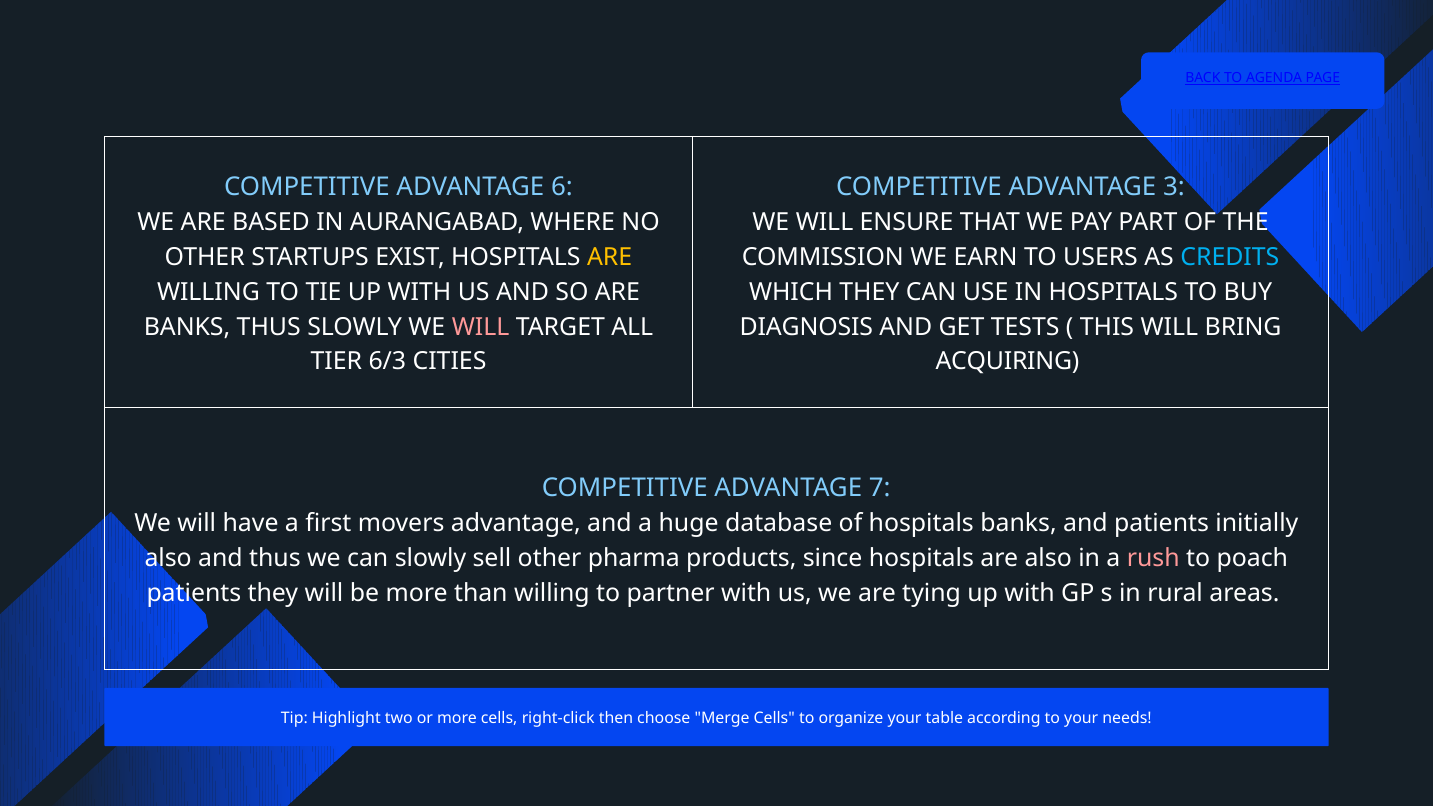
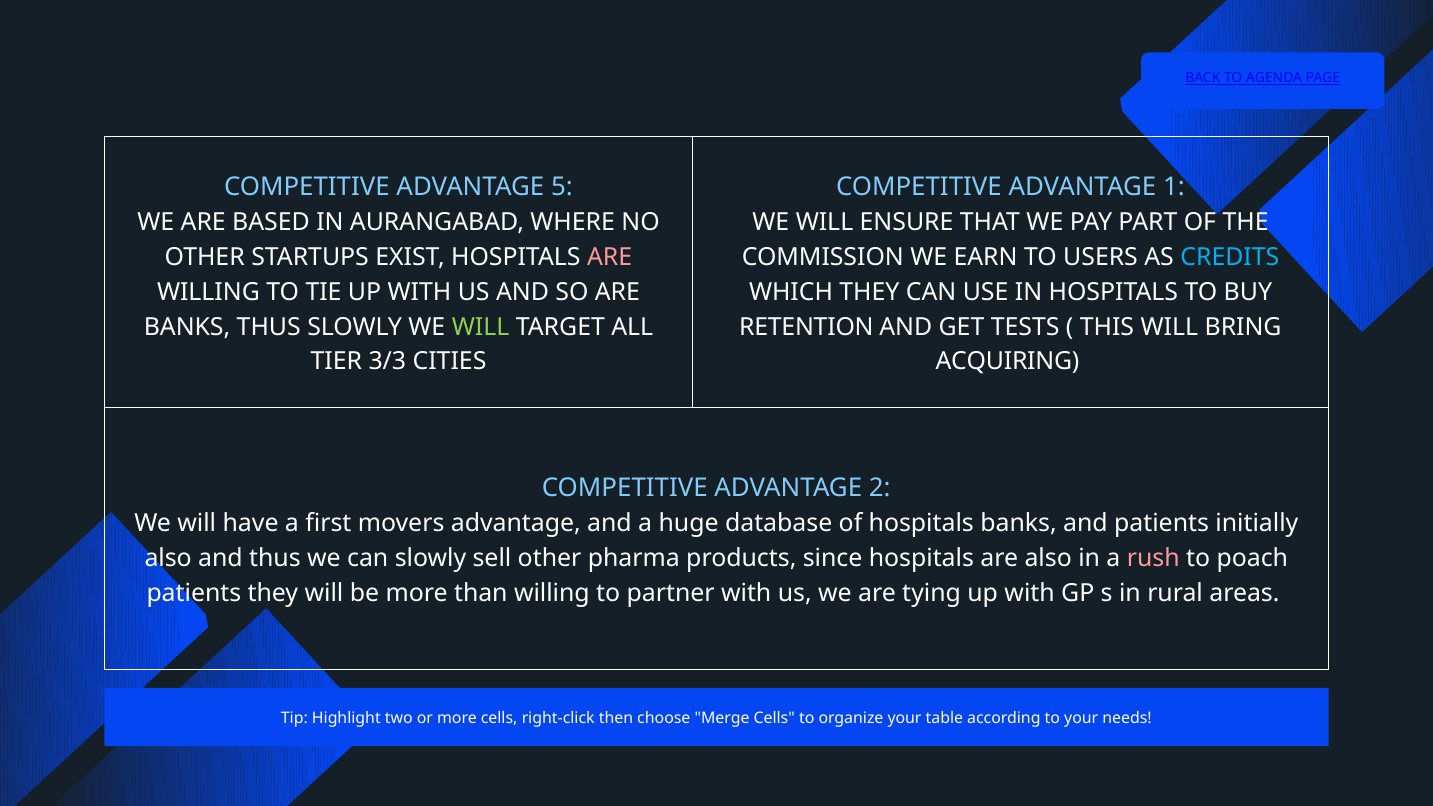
6: 6 -> 5
3: 3 -> 1
ARE at (610, 257) colour: yellow -> pink
WILL at (481, 327) colour: pink -> light green
DIAGNOSIS: DIAGNOSIS -> RETENTION
6/3: 6/3 -> 3/3
7: 7 -> 2
